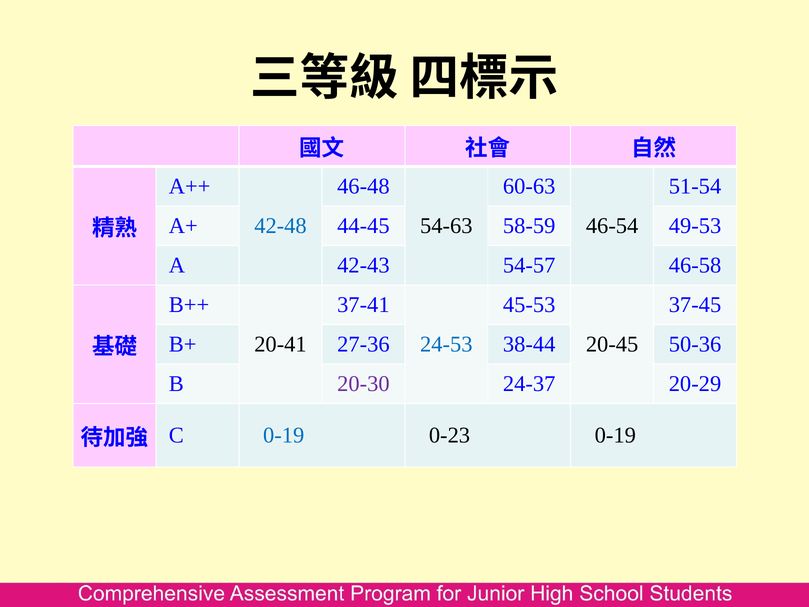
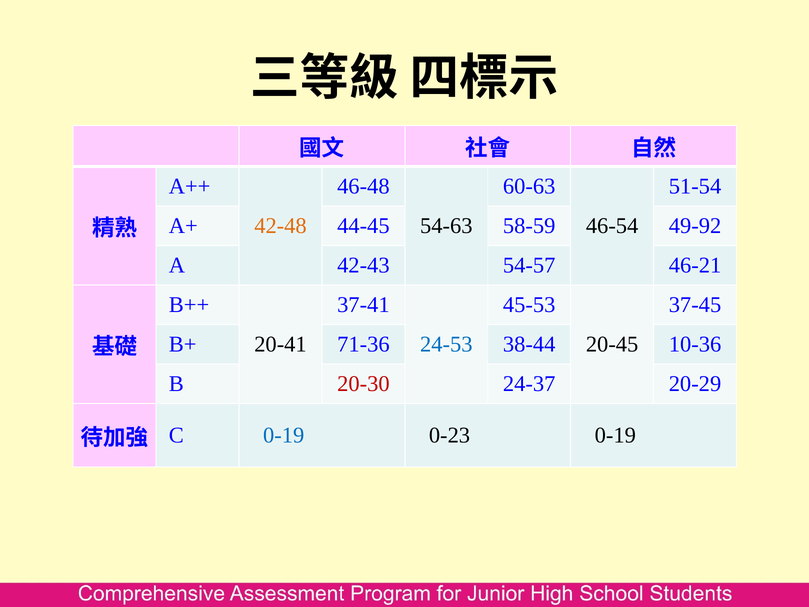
42-48 colour: blue -> orange
49-53: 49-53 -> 49-92
46-58: 46-58 -> 46-21
27-36: 27-36 -> 71-36
50-36: 50-36 -> 10-36
20-30 colour: purple -> red
